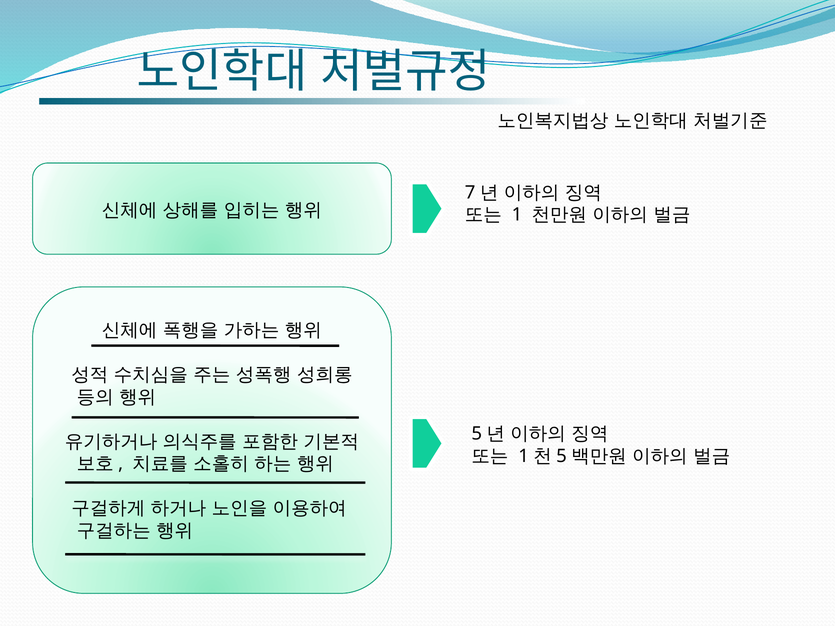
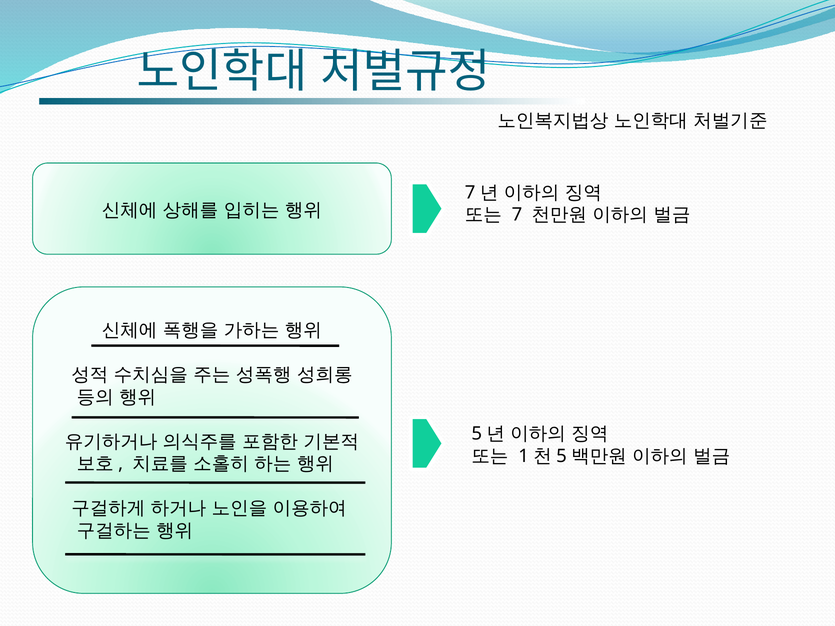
1: 1 -> 7
